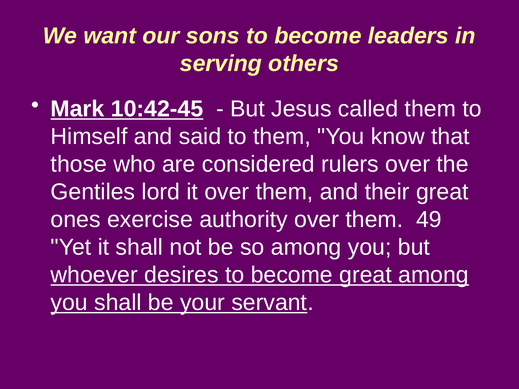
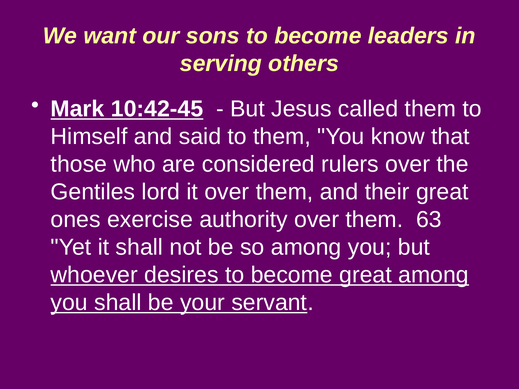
49: 49 -> 63
